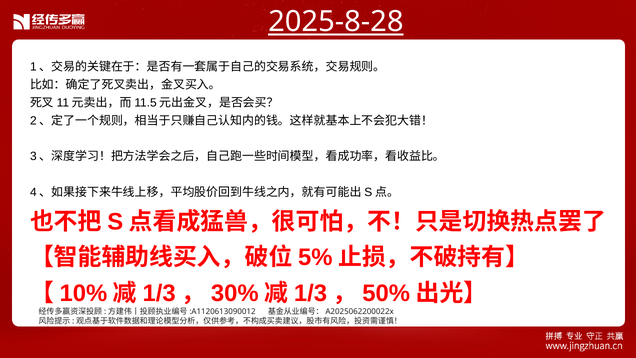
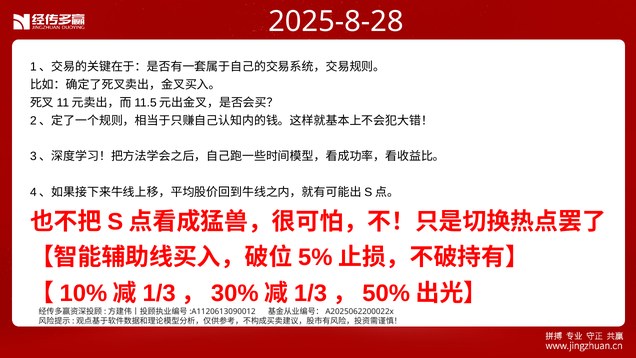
2025-8-28 underline: present -> none
